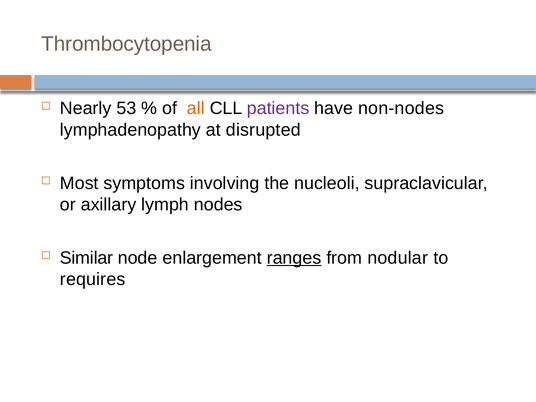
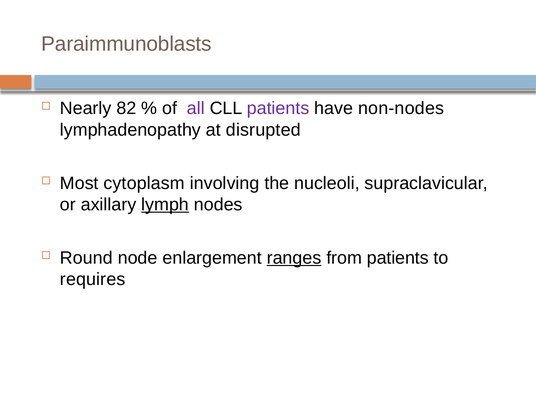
Thrombocytopenia: Thrombocytopenia -> Paraimmunoblasts
53: 53 -> 82
all colour: orange -> purple
symptoms: symptoms -> cytoplasm
lymph underline: none -> present
Similar: Similar -> Round
from nodular: nodular -> patients
